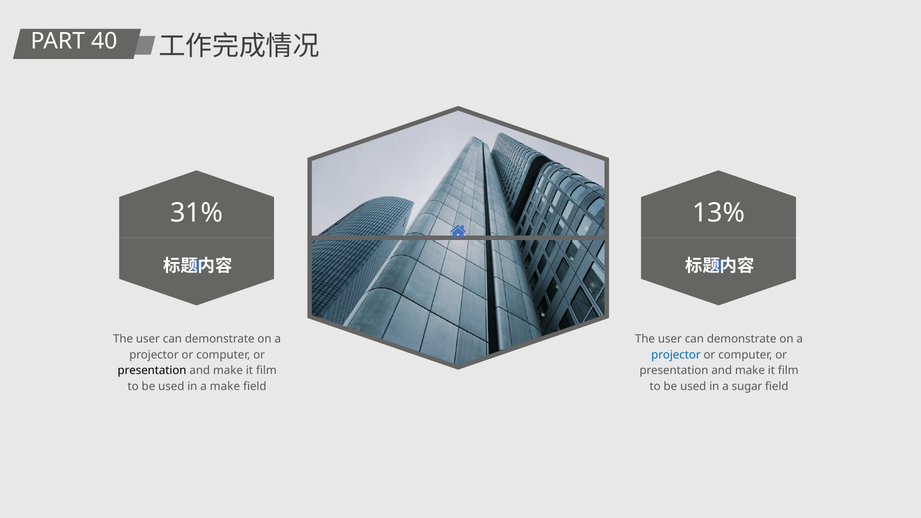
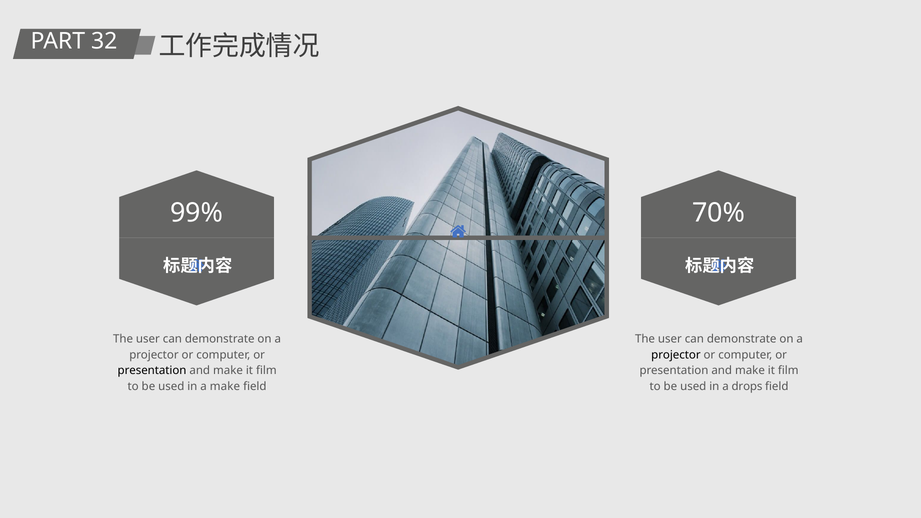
40: 40 -> 32
31%: 31% -> 99%
13%: 13% -> 70%
projector at (676, 355) colour: blue -> black
sugar: sugar -> drops
